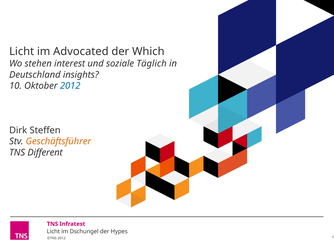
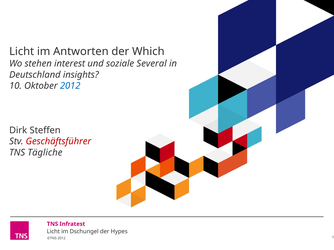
Advocated: Advocated -> Antworten
Täglich: Täglich -> Several
Geschäftsführer colour: orange -> red
Different: Different -> Tägliche
